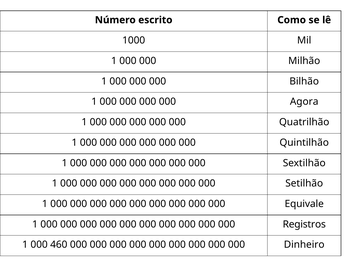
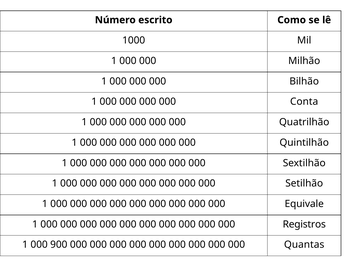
Agora: Agora -> Conta
460: 460 -> 900
Dinheiro: Dinheiro -> Quantas
